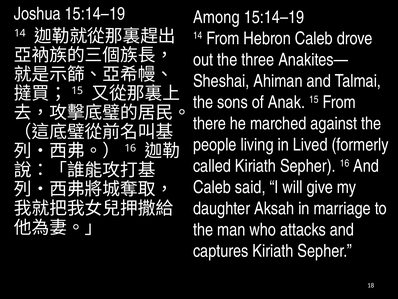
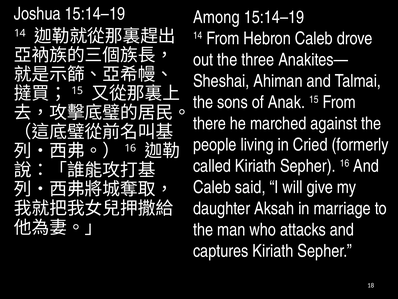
Lived: Lived -> Cried
